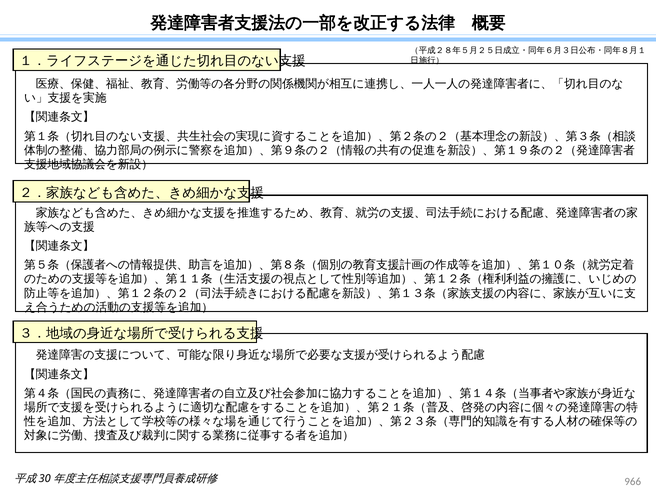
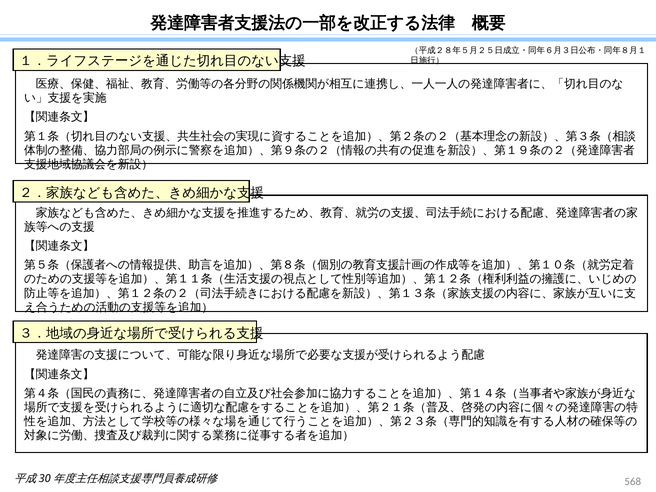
966: 966 -> 568
